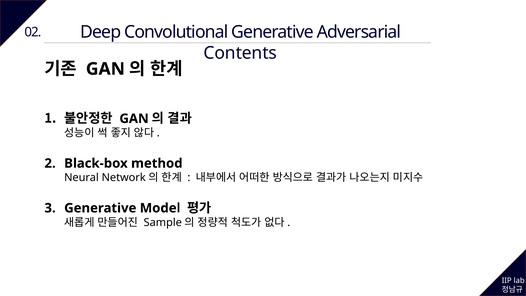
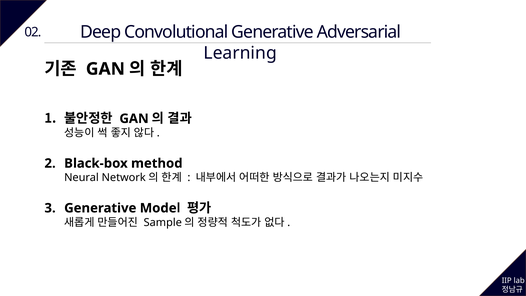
Contents: Contents -> Learning
